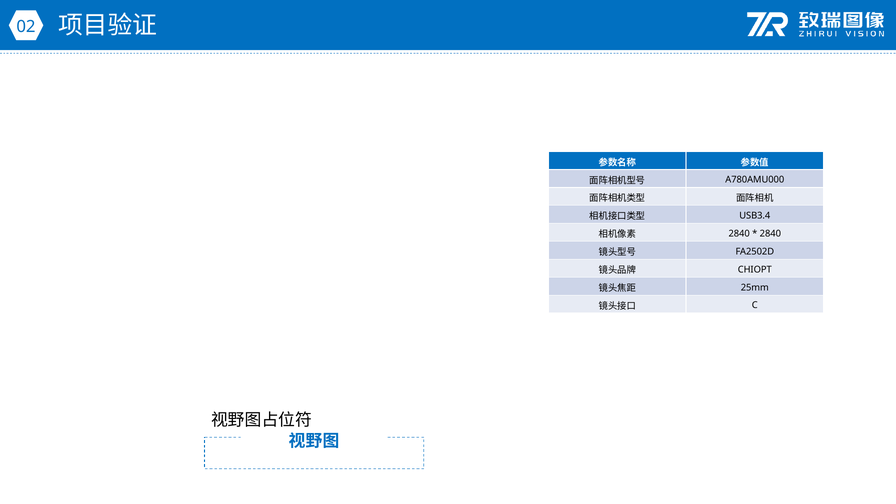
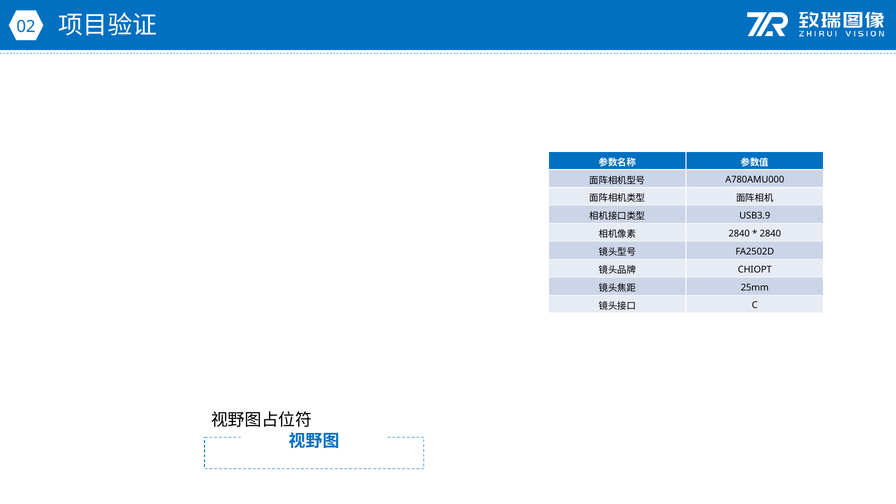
USB3.4: USB3.4 -> USB3.9
